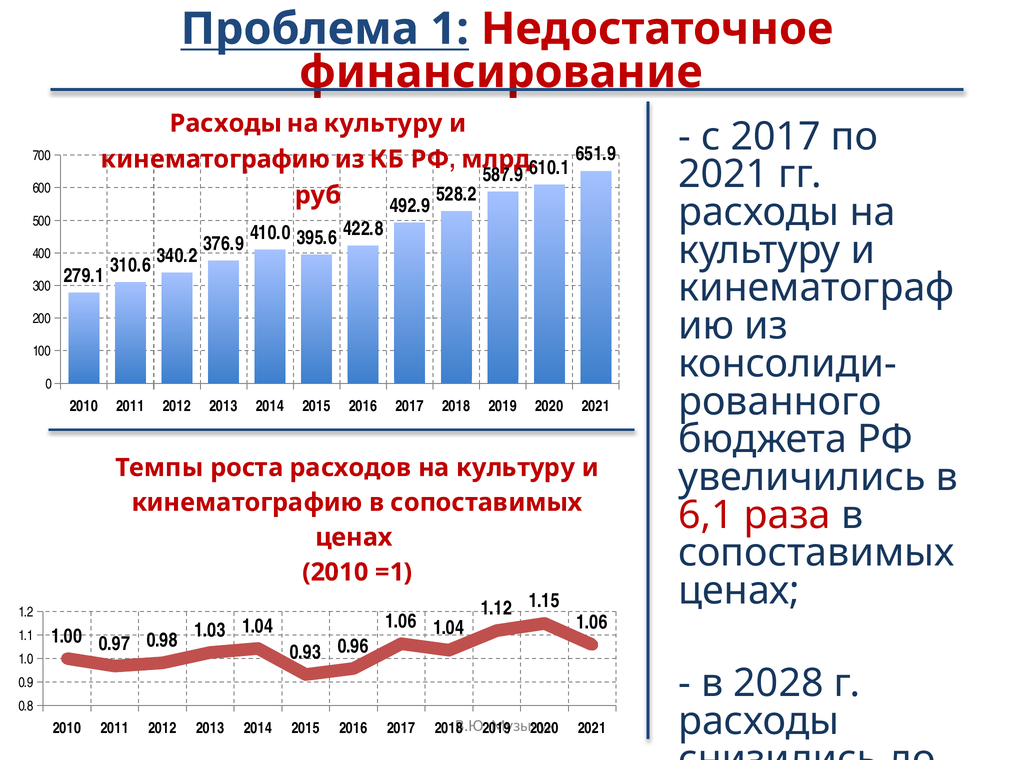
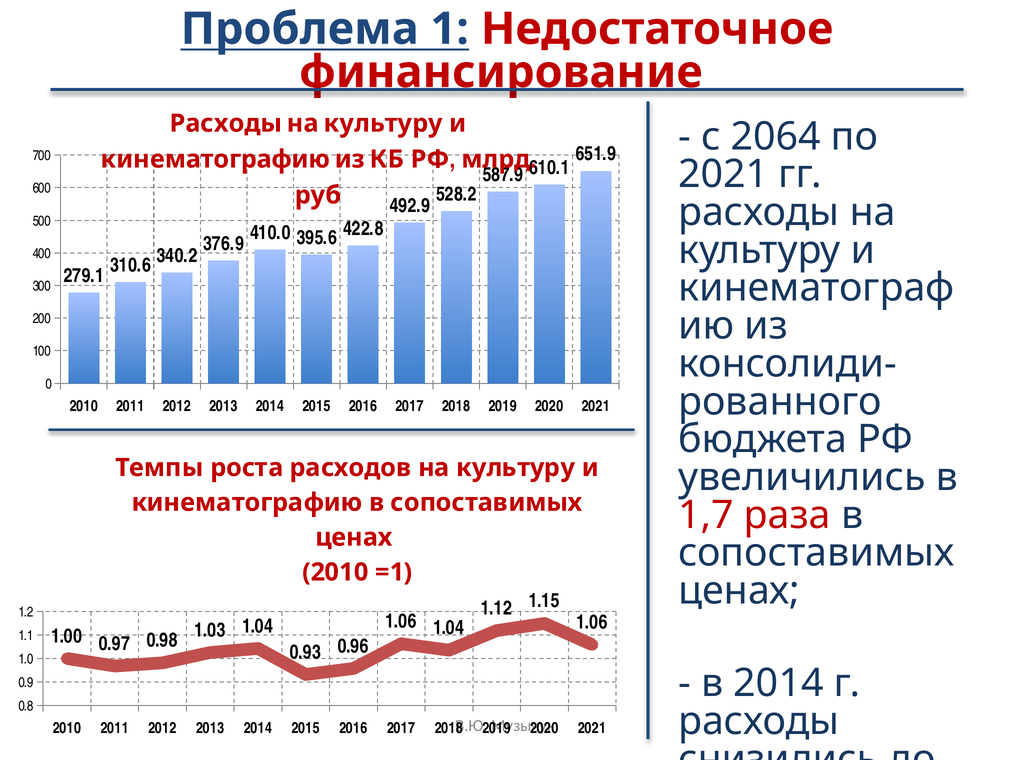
с 2017: 2017 -> 2064
6,1: 6,1 -> 1,7
в 2028: 2028 -> 2014
